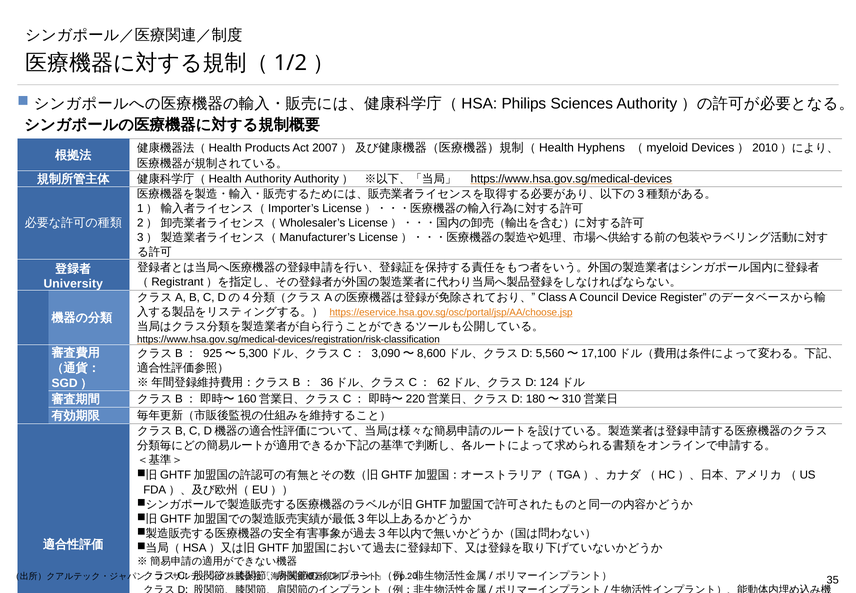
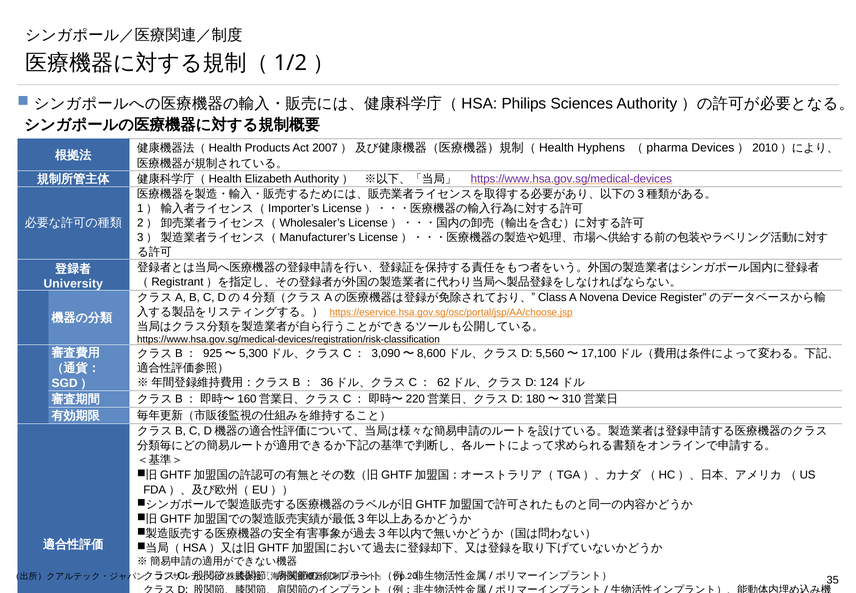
myeloid: myeloid -> pharma
Authority at (268, 179): Authority -> Elizabeth
https://www.hsa.gov.sg/medical-devices colour: black -> purple
Council: Council -> Novena
